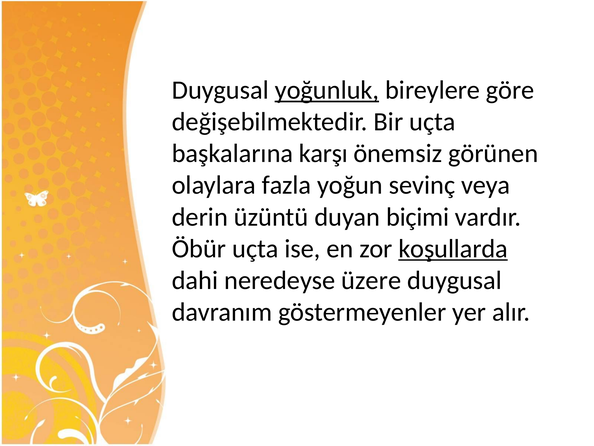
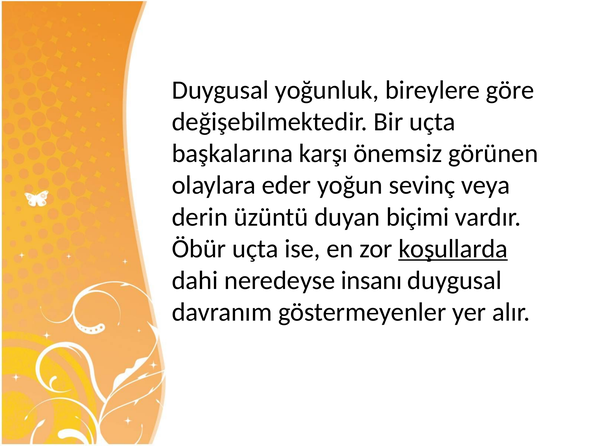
yoğunluk underline: present -> none
fazla: fazla -> eder
üzere: üzere -> insanı
